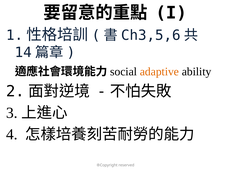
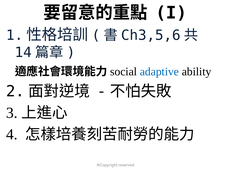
adaptive colour: orange -> blue
